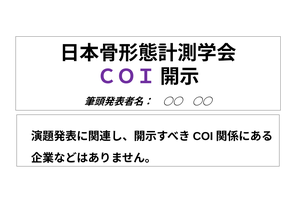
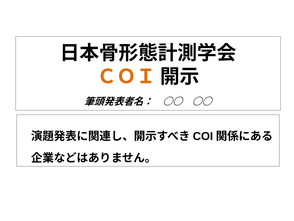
ＣＯＩ colour: purple -> orange
